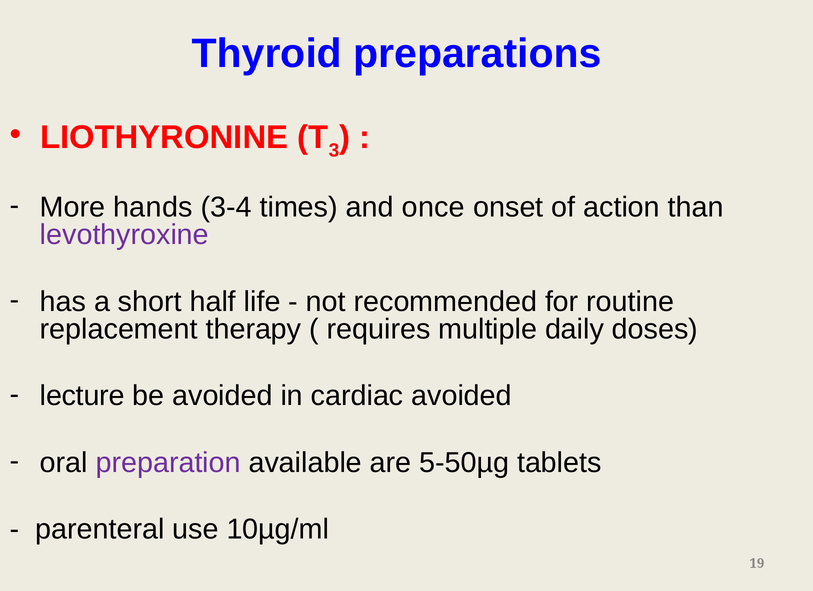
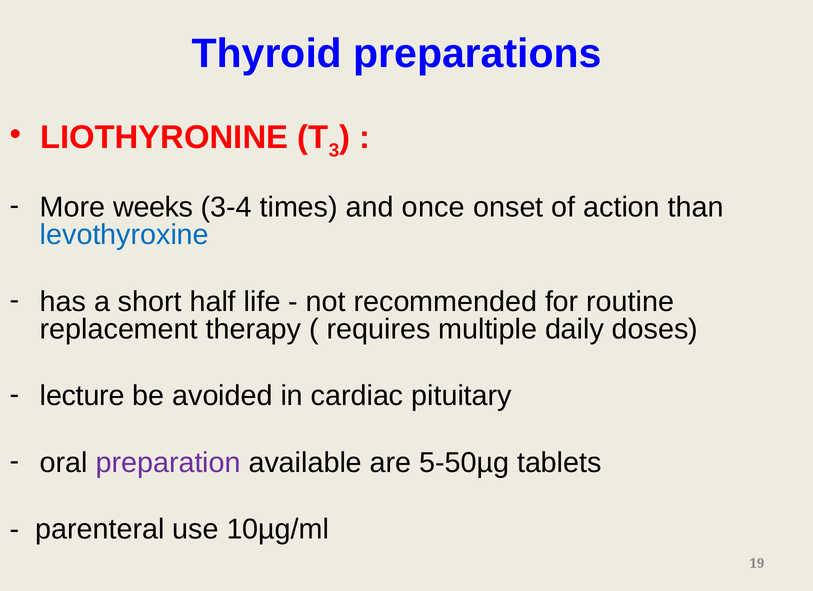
hands: hands -> weeks
levothyroxine colour: purple -> blue
cardiac avoided: avoided -> pituitary
